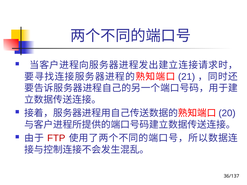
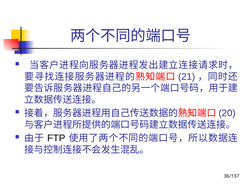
FTP colour: red -> black
